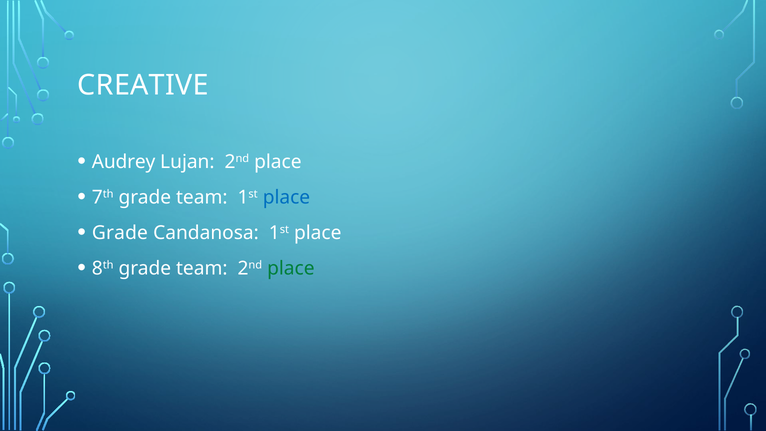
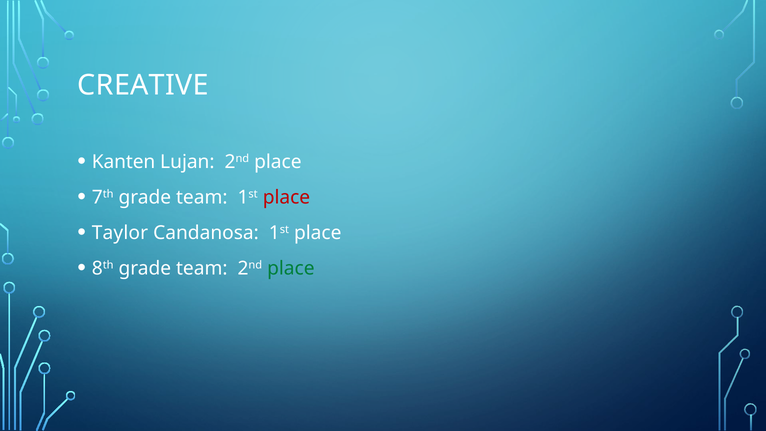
Audrey: Audrey -> Kanten
place at (286, 197) colour: blue -> red
Grade at (120, 233): Grade -> Taylor
